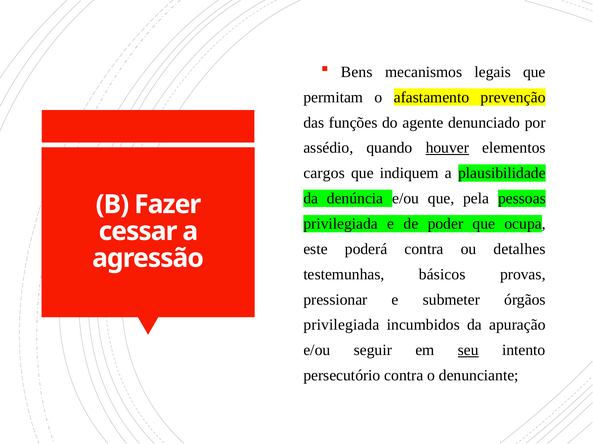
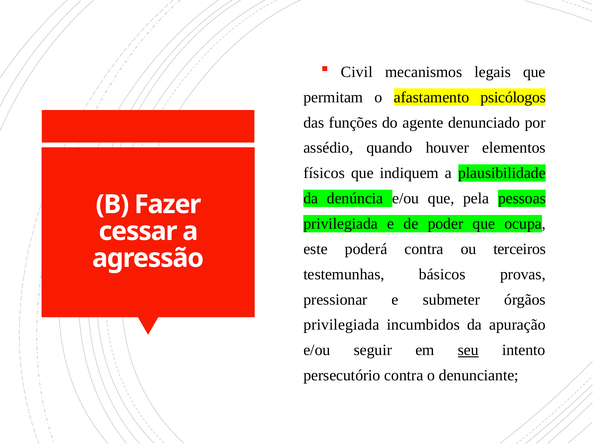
Bens: Bens -> Civil
prevenção: prevenção -> psicólogos
houver underline: present -> none
cargos: cargos -> físicos
detalhes: detalhes -> terceiros
